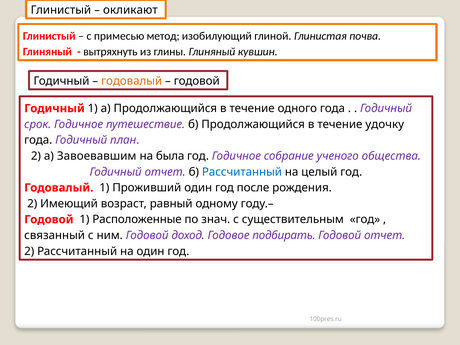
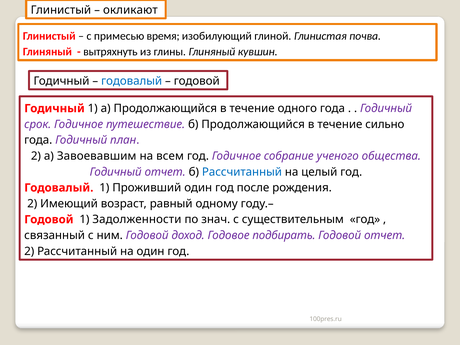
метод: метод -> время
годовалый at (132, 81) colour: orange -> blue
удочку: удочку -> сильно
была: была -> всем
Расположенные: Расположенные -> Задолженности
